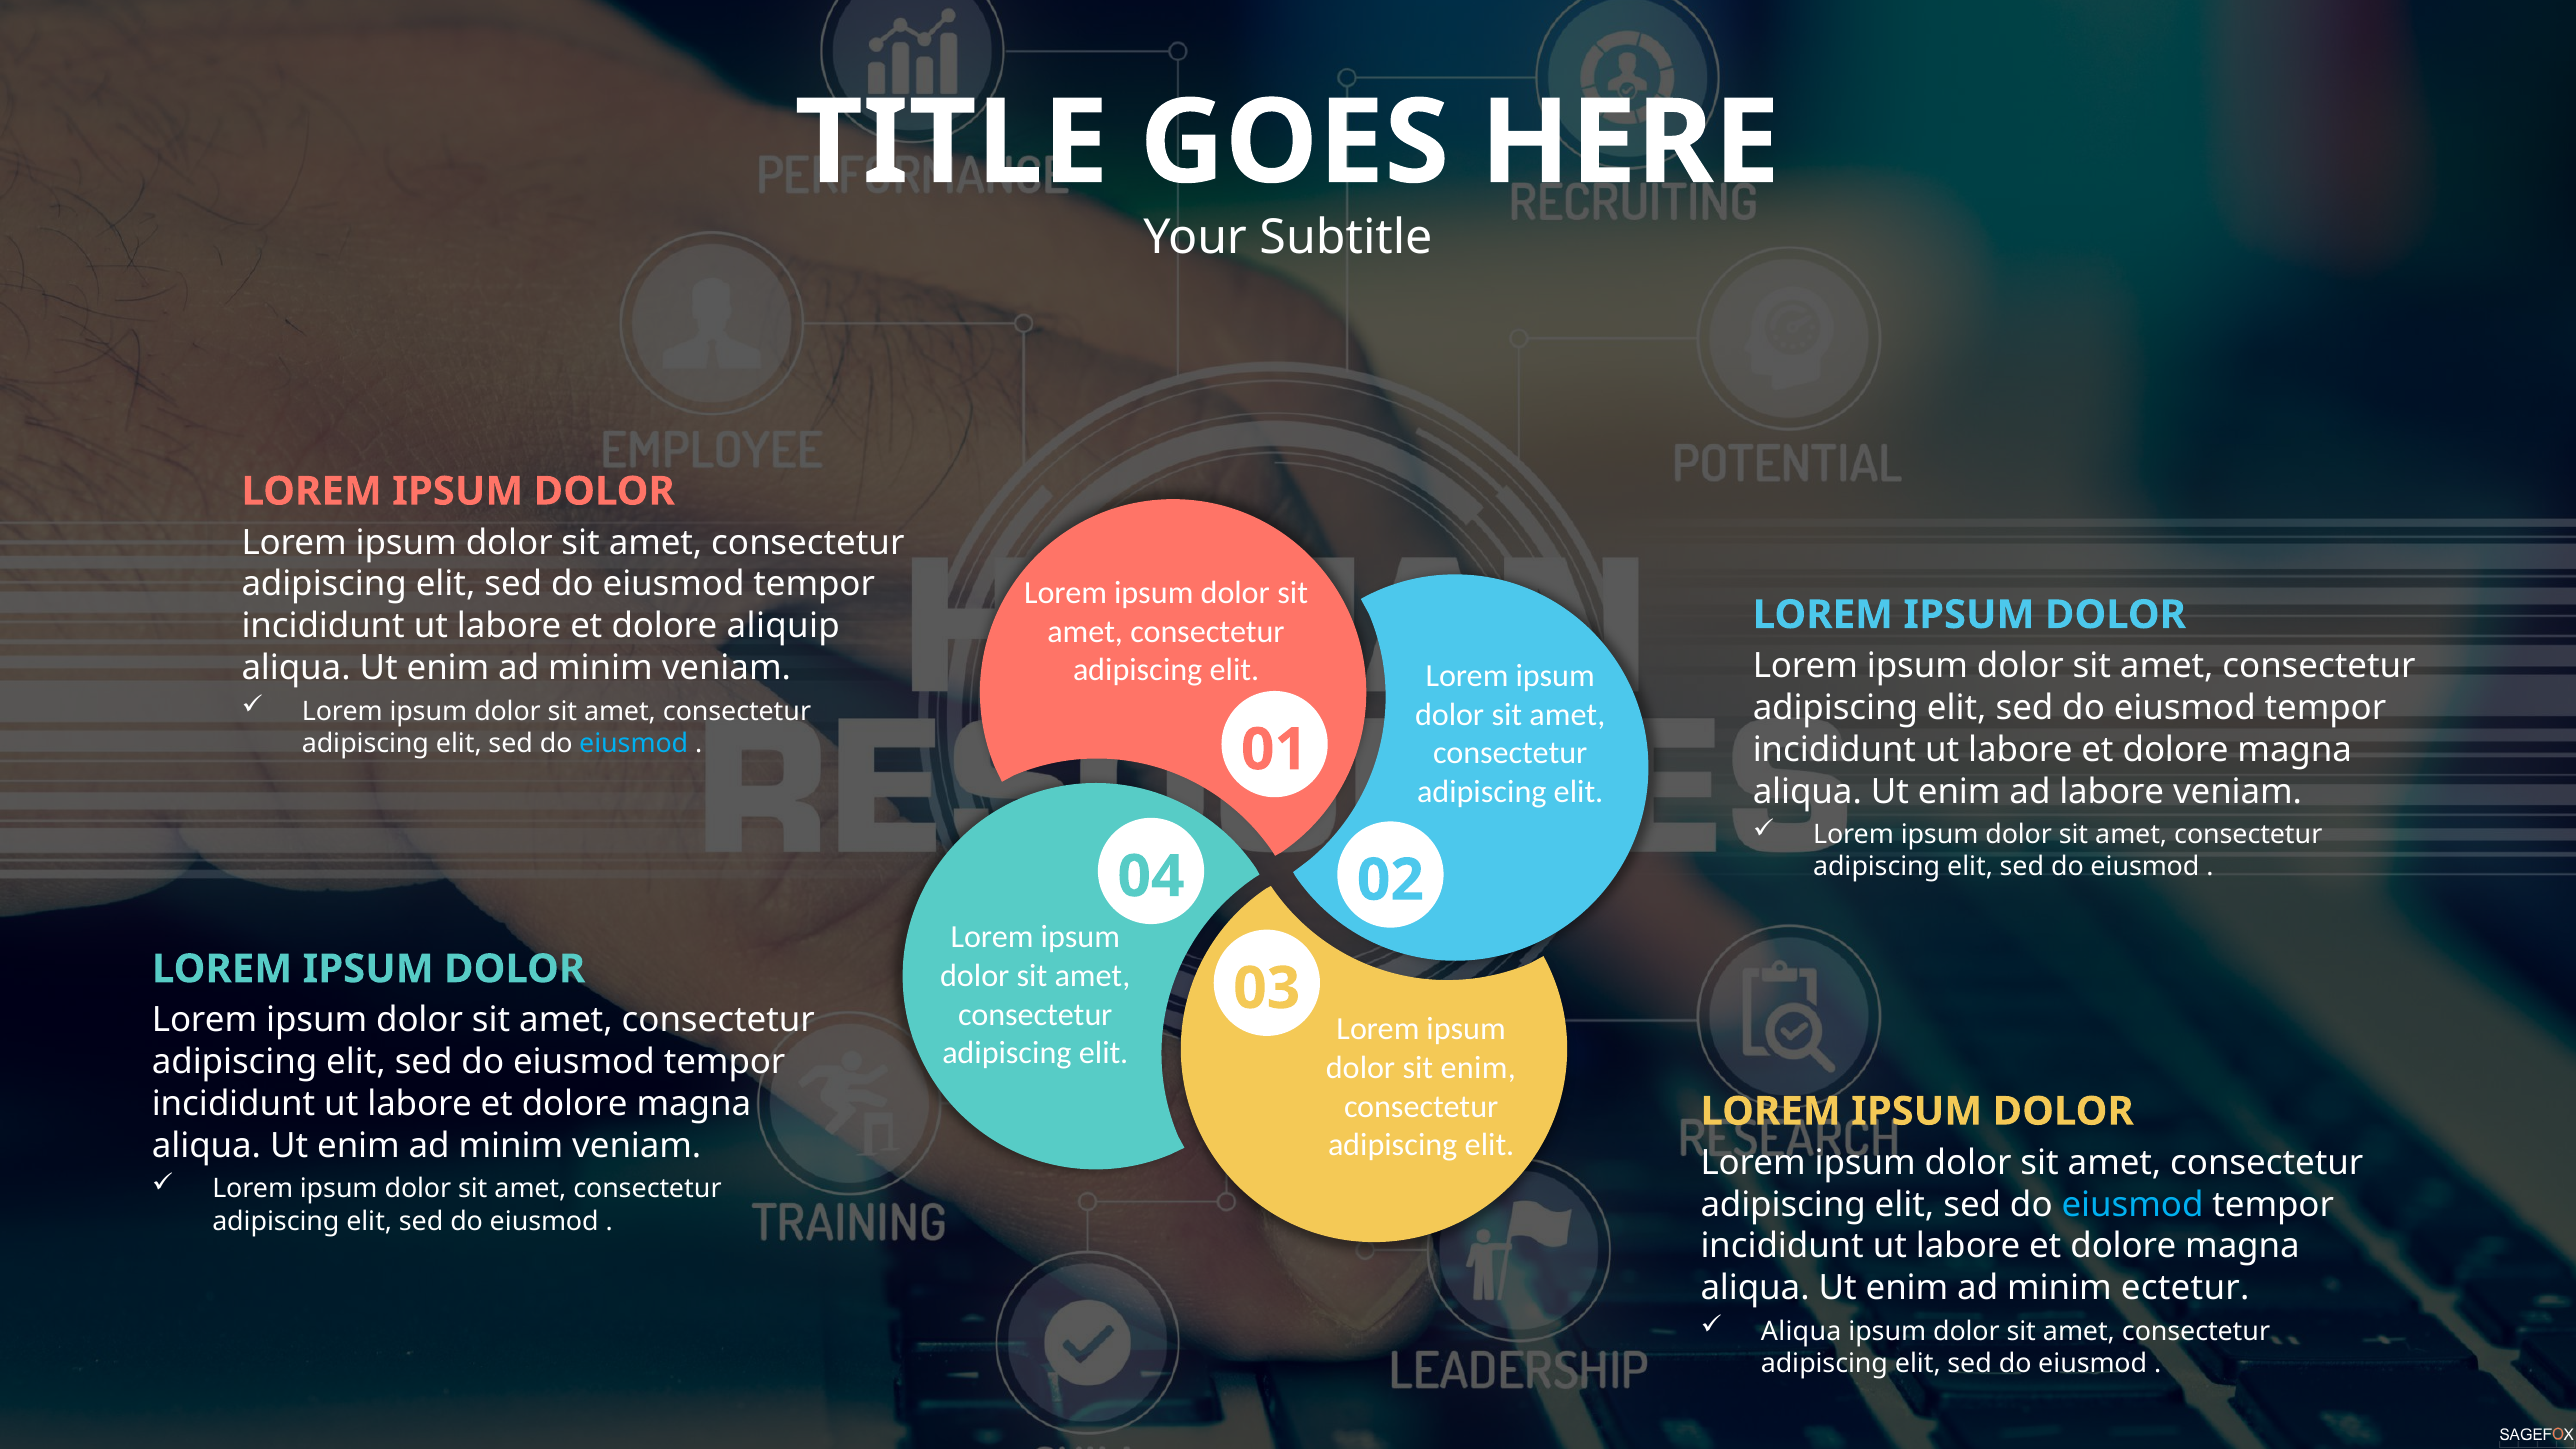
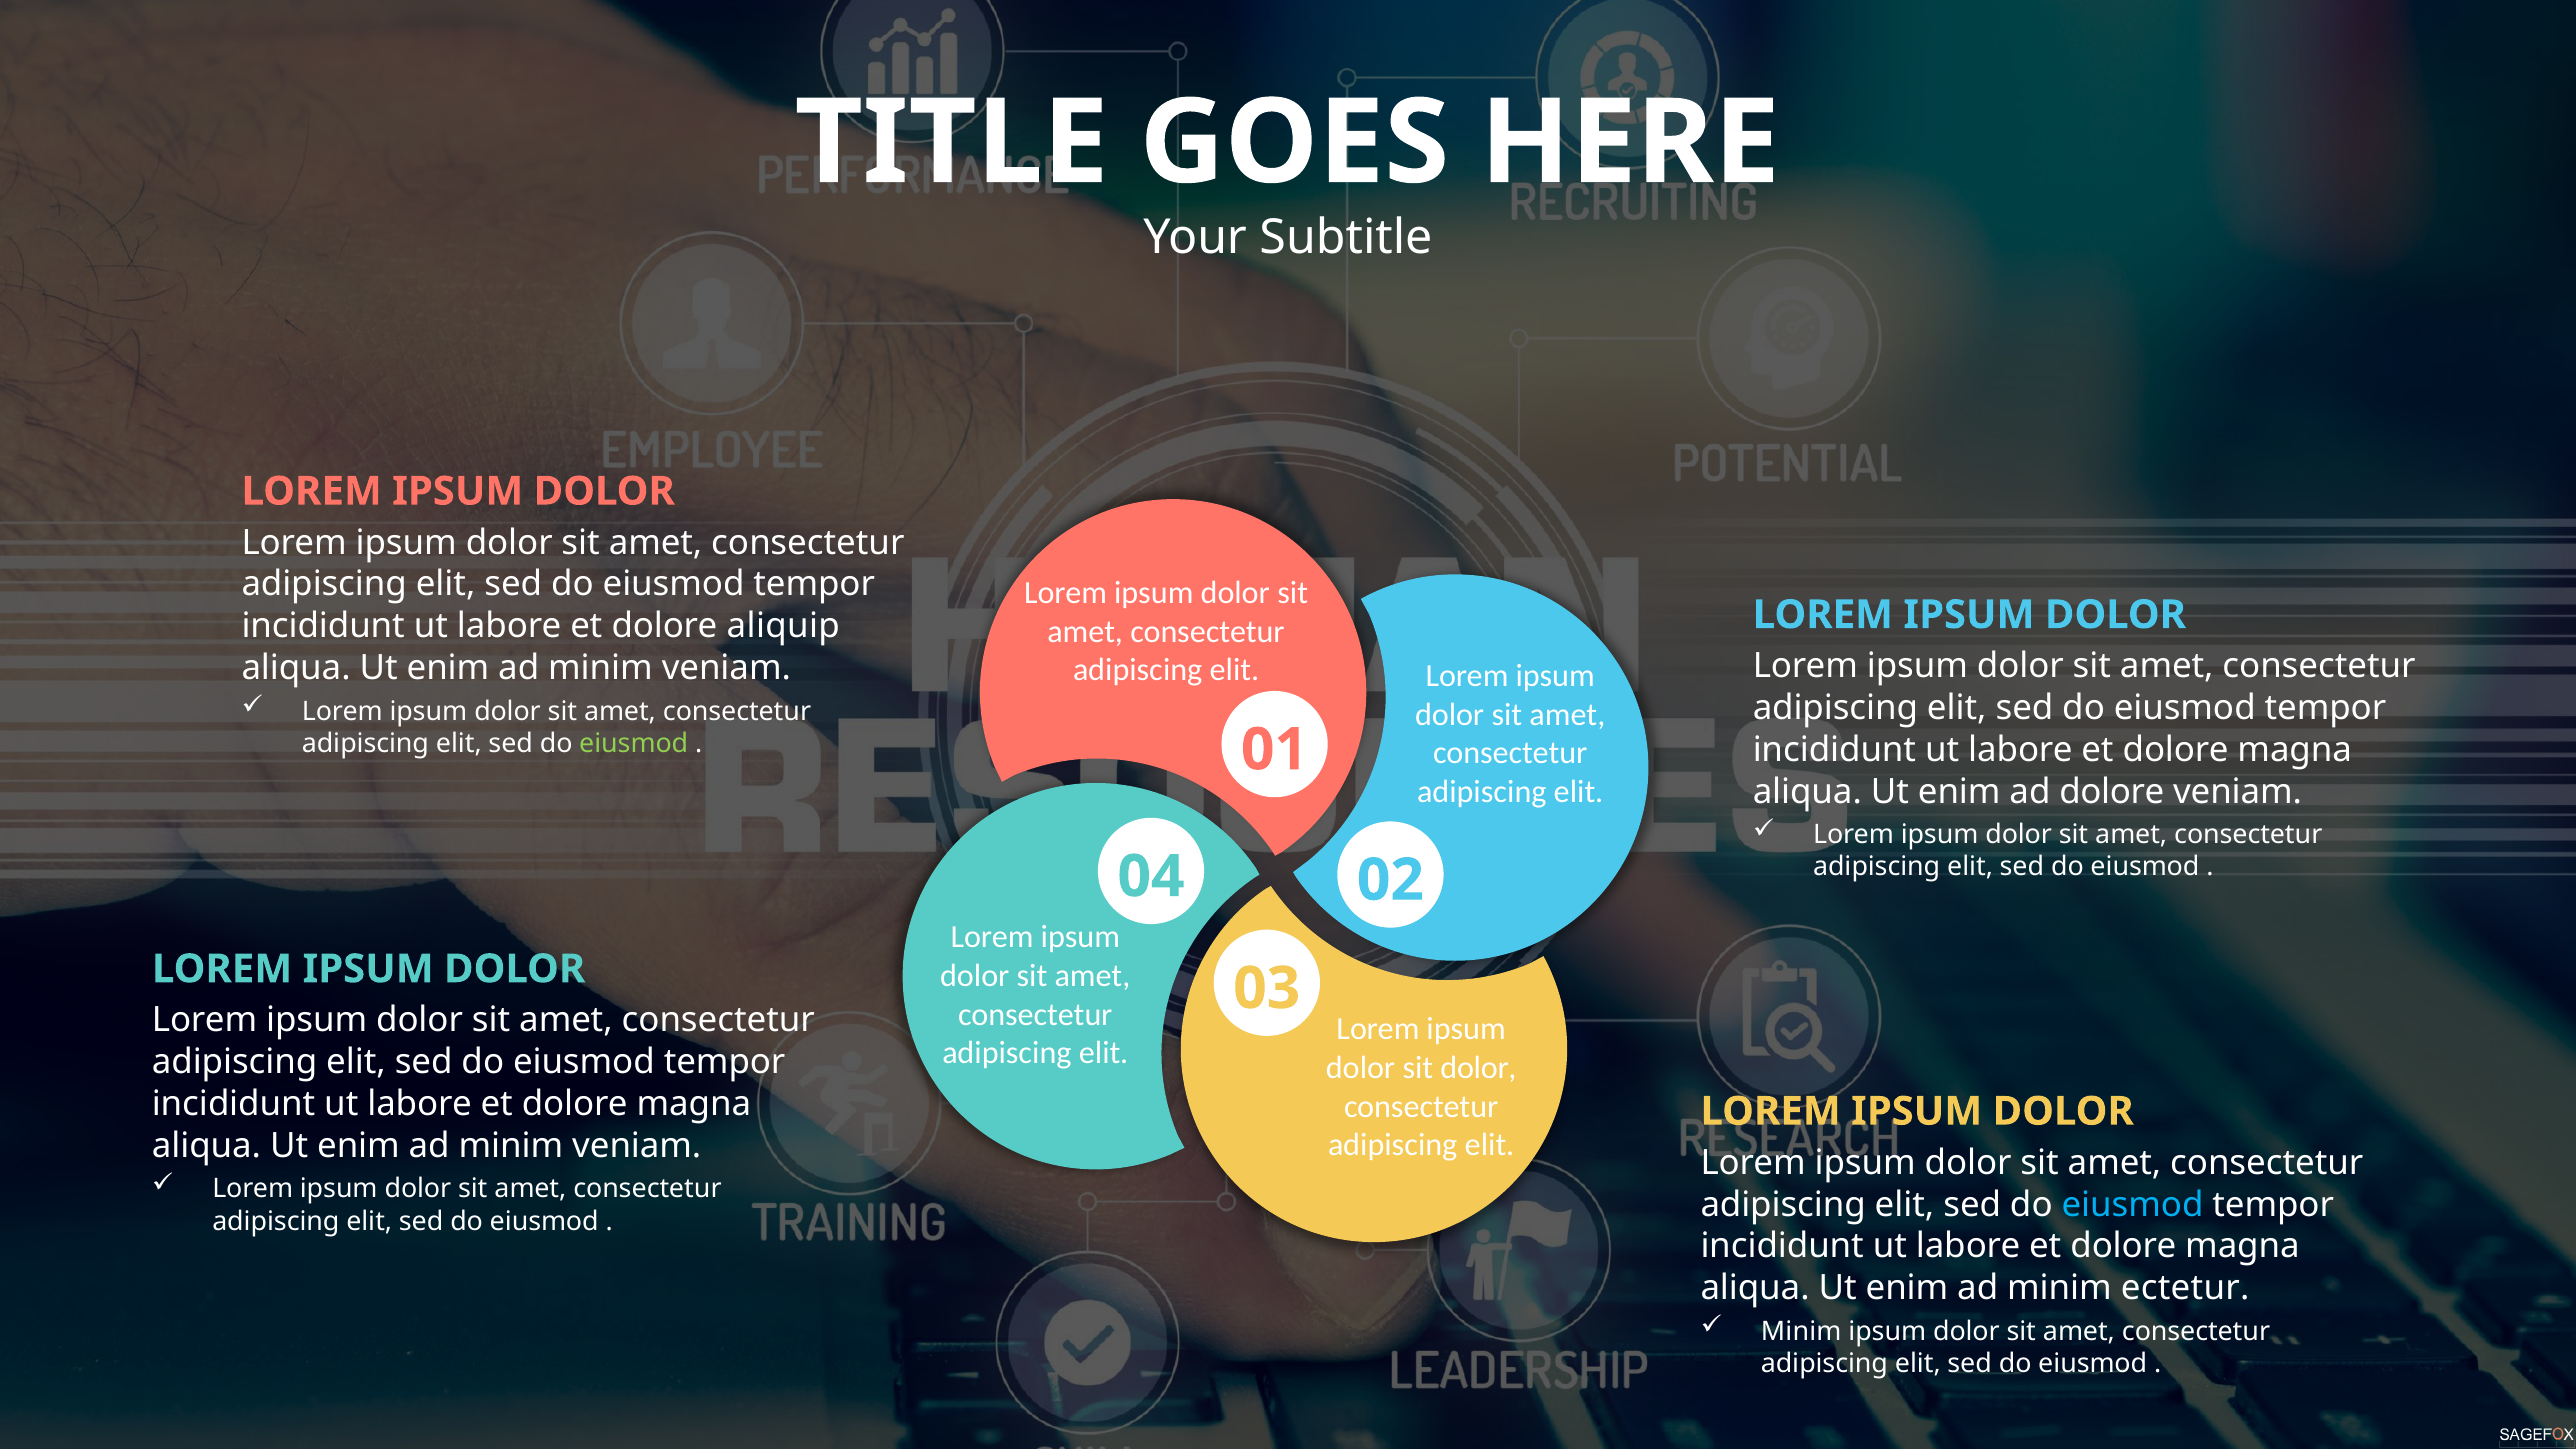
eiusmod at (634, 743) colour: light blue -> light green
ad labore: labore -> dolore
sit enim: enim -> dolor
Aliqua at (1801, 1331): Aliqua -> Minim
